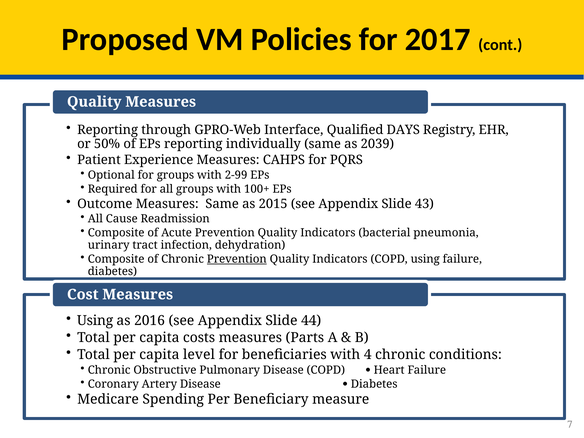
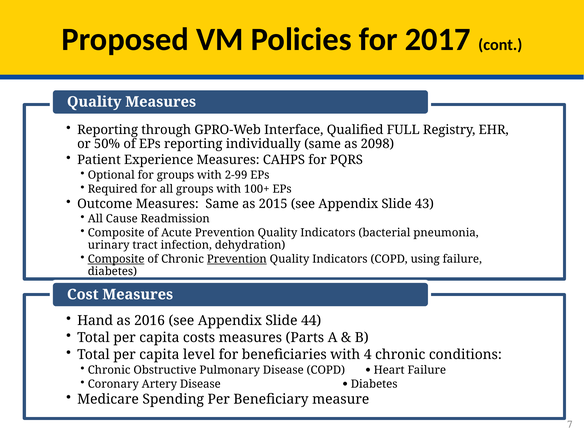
DAYS: DAYS -> FULL
2039: 2039 -> 2098
Composite at (116, 259) underline: none -> present
Using at (95, 321): Using -> Hand
